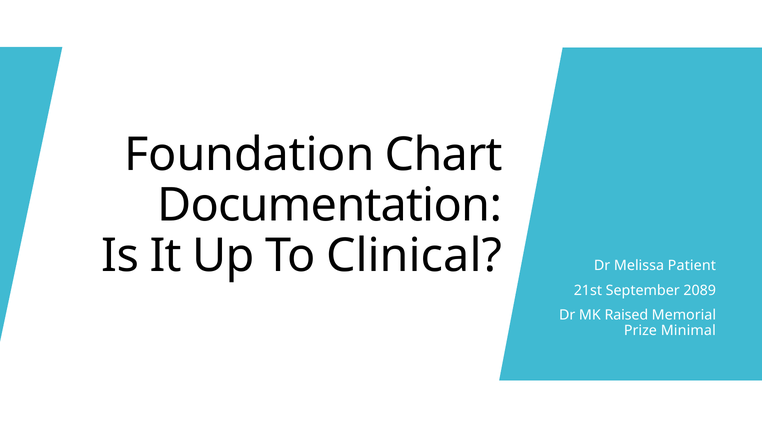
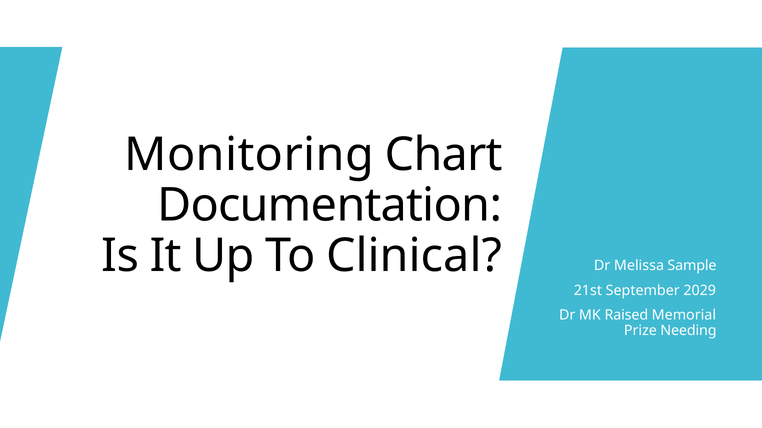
Foundation: Foundation -> Monitoring
Patient: Patient -> Sample
2089: 2089 -> 2029
Minimal: Minimal -> Needing
